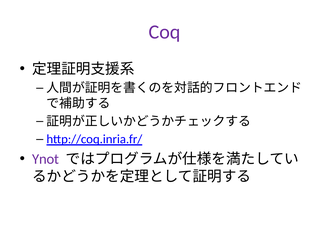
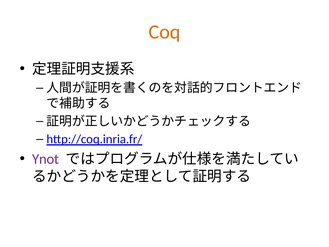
Coq colour: purple -> orange
